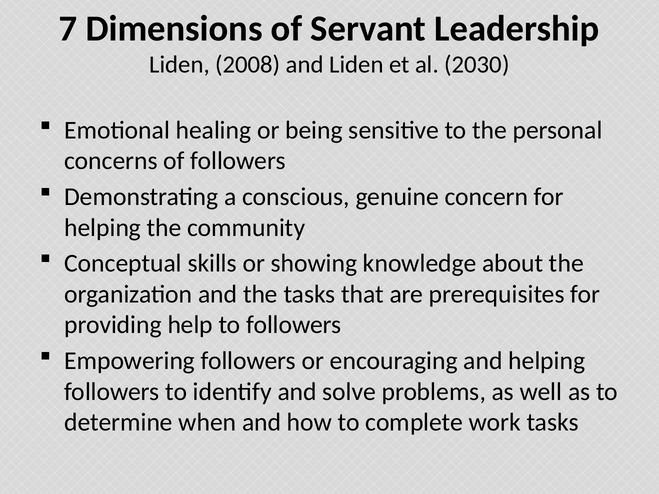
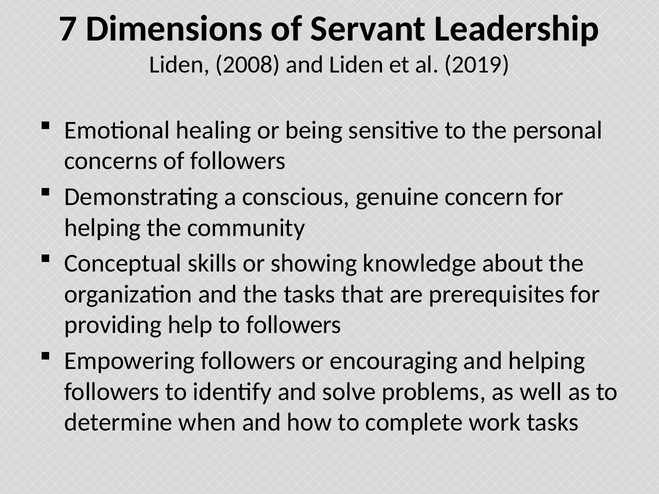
2030: 2030 -> 2019
